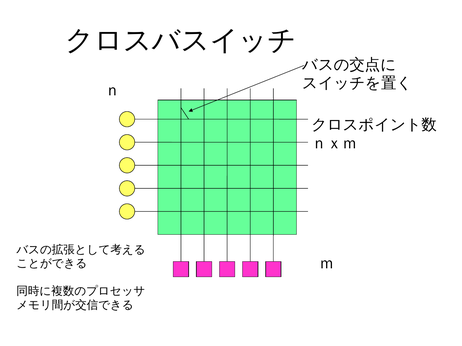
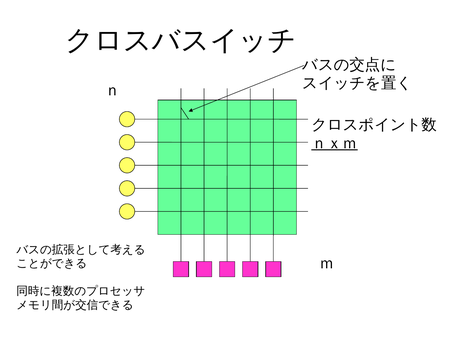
ｎｘｍ underline: none -> present
